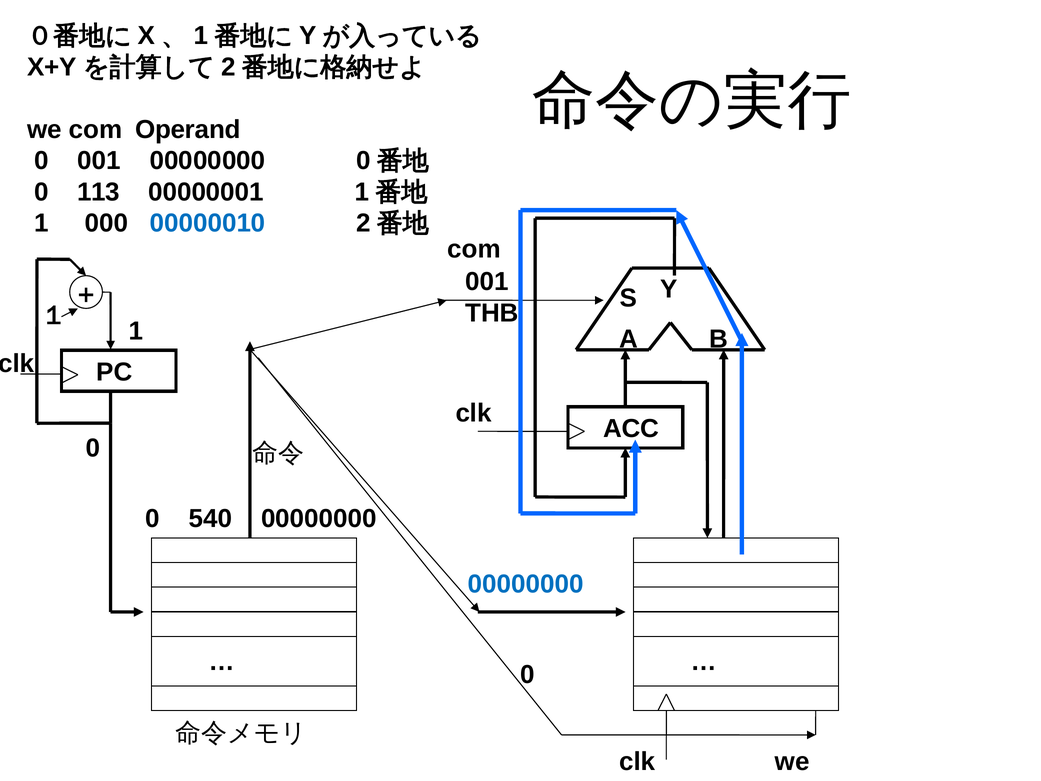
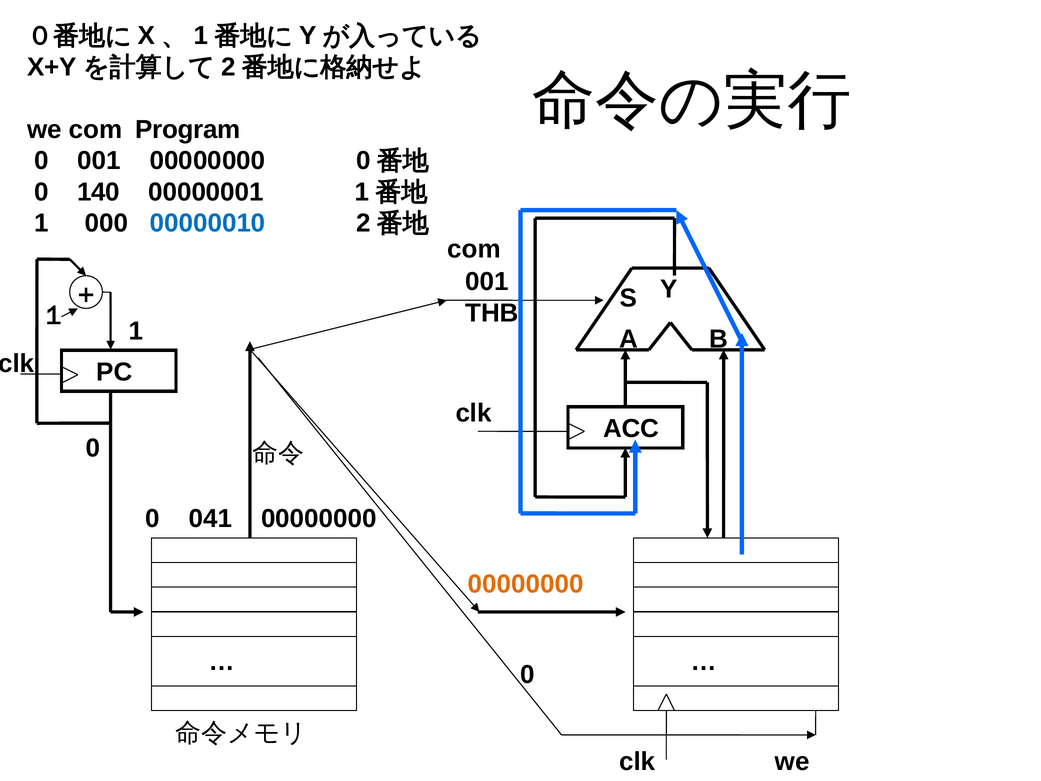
Operand: Operand -> Program
113: 113 -> 140
540: 540 -> 041
00000000 at (526, 584) colour: blue -> orange
